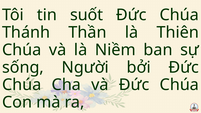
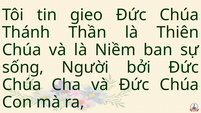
suốt: suốt -> gieo
